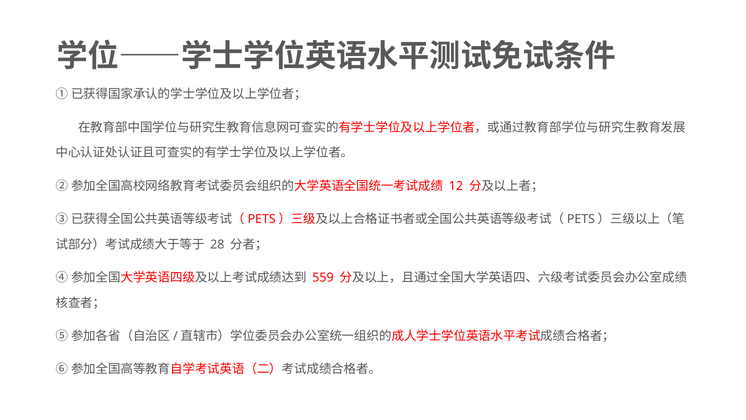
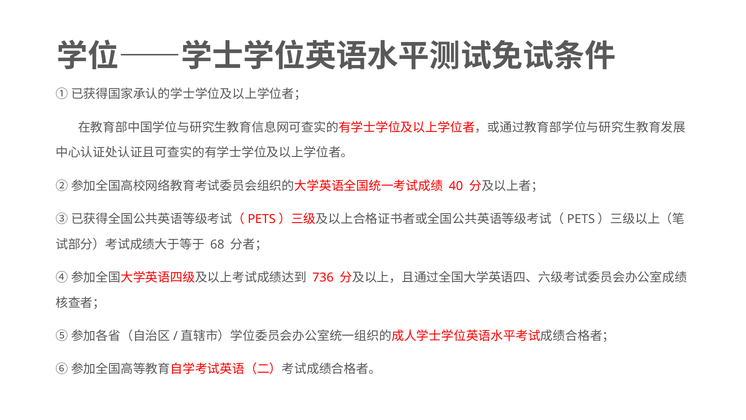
12: 12 -> 40
28: 28 -> 68
559: 559 -> 736
